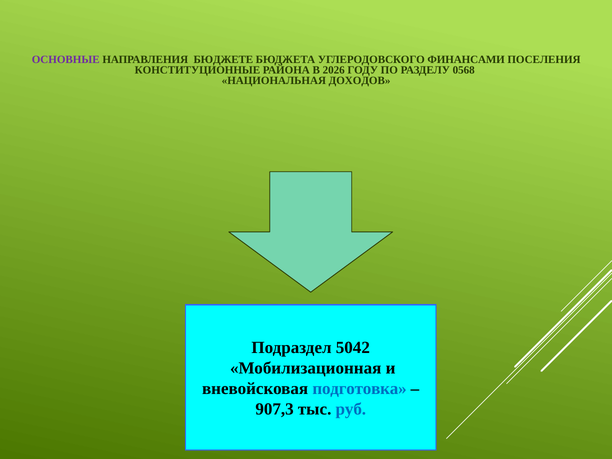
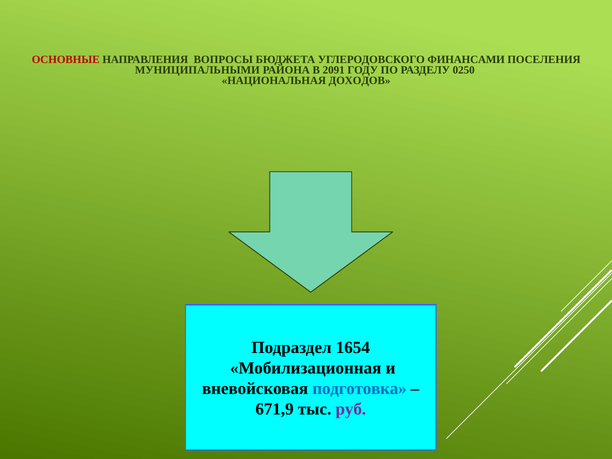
ОСНОВНЫЕ colour: purple -> red
БЮДЖЕТЕ: БЮДЖЕТЕ -> ВОПРОСЫ
КОНСТИТУЦИОННЫЕ: КОНСТИТУЦИОННЫЕ -> МУНИЦИПАЛЬНЫМИ
2026: 2026 -> 2091
0568: 0568 -> 0250
5042: 5042 -> 1654
907,3: 907,3 -> 671,9
руб colour: blue -> purple
